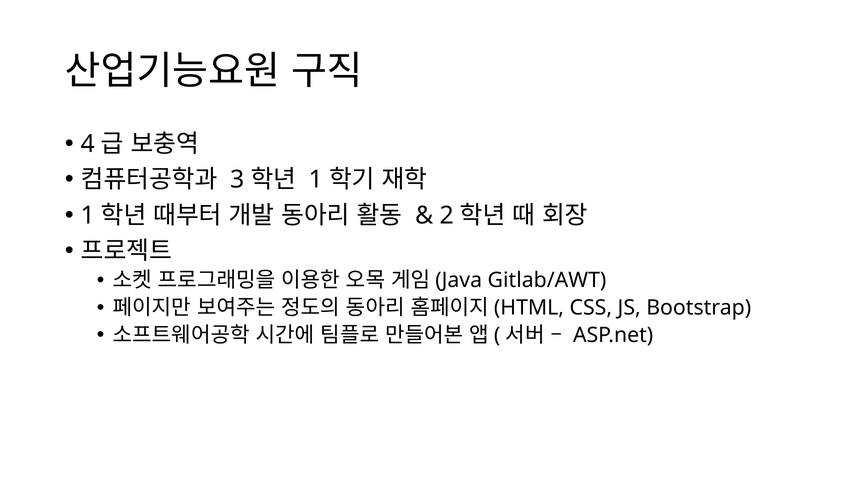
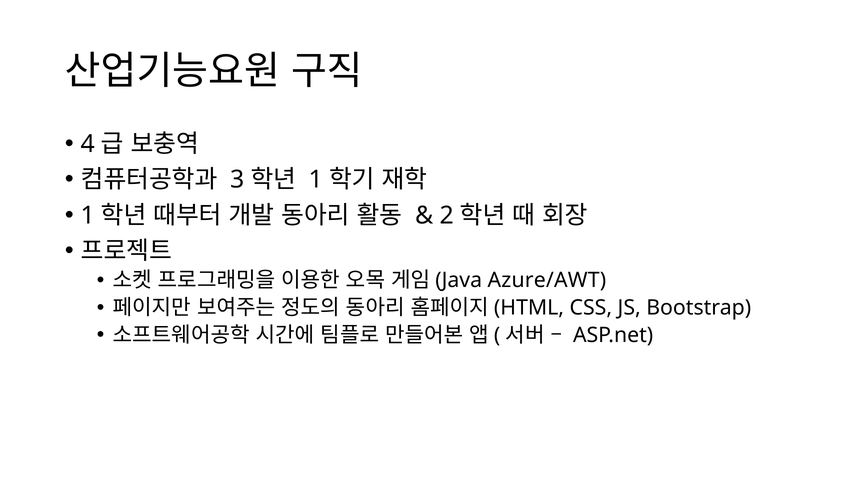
Gitlab/AWT: Gitlab/AWT -> Azure/AWT
